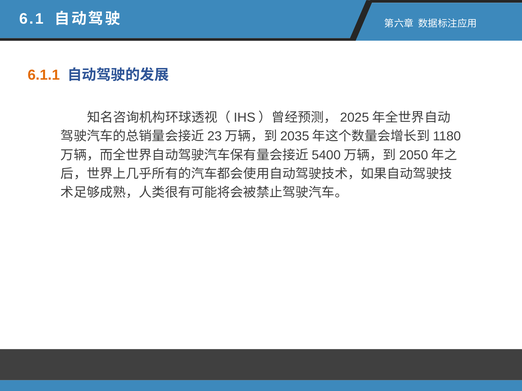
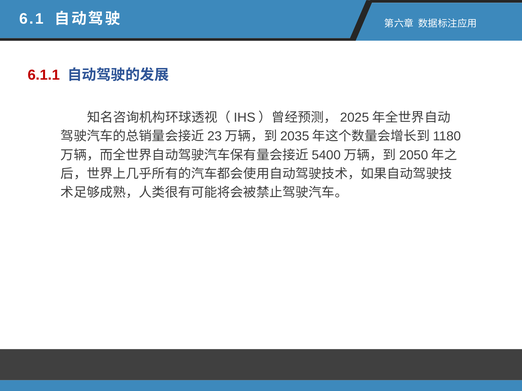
6.1.1 colour: orange -> red
